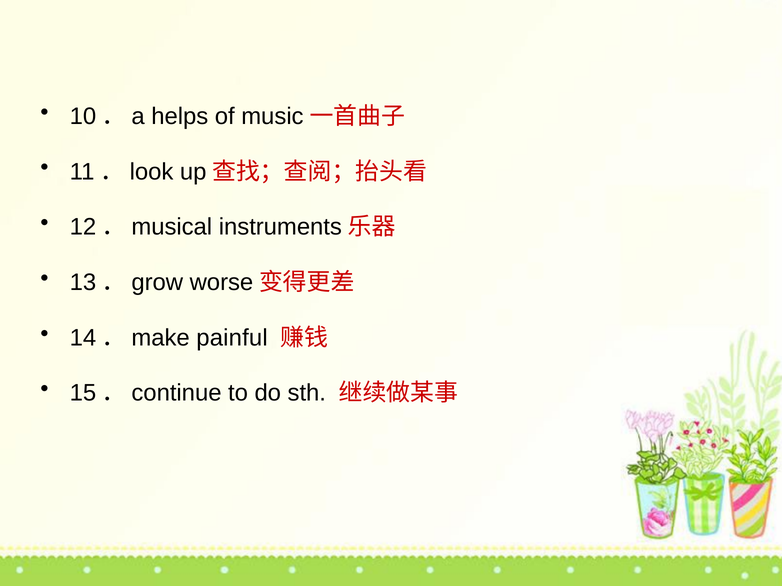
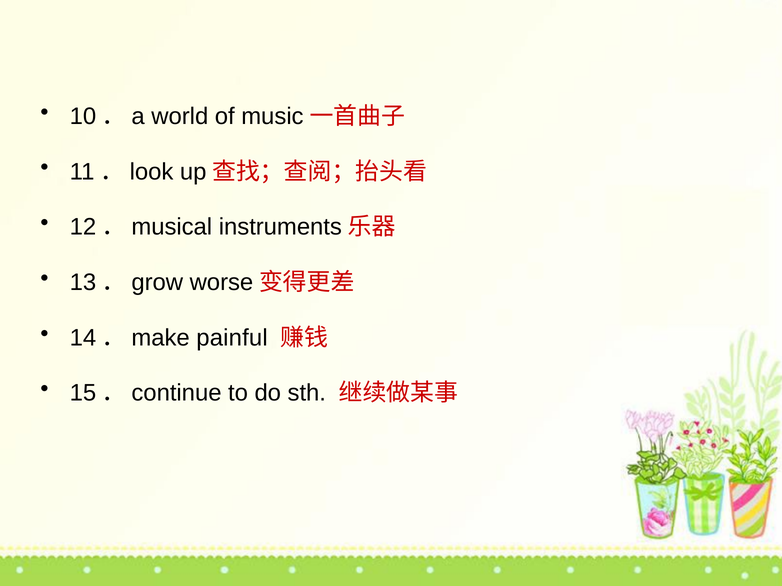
helps: helps -> world
